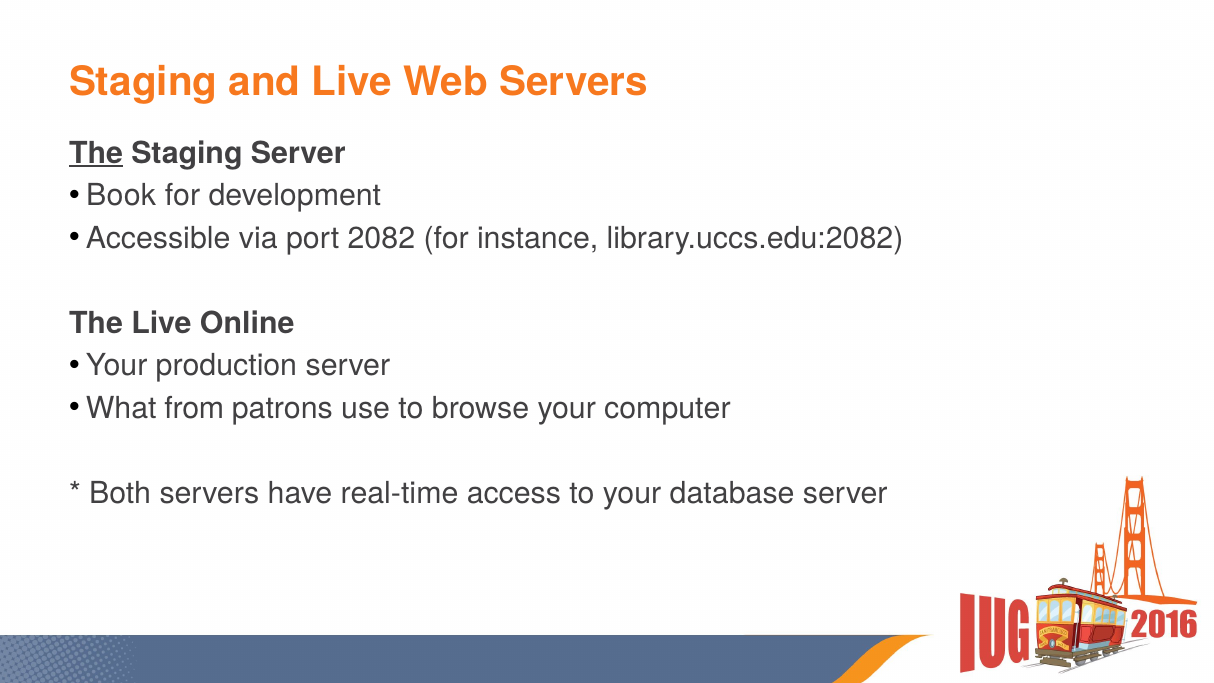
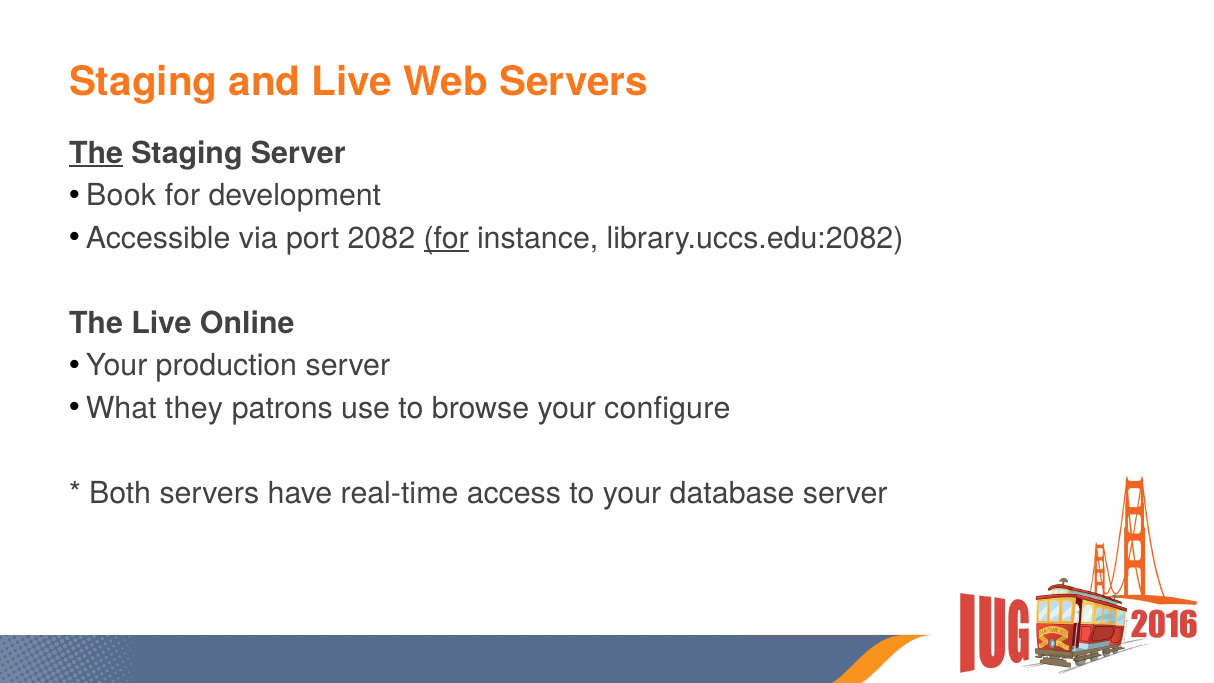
for at (446, 238) underline: none -> present
from: from -> they
computer: computer -> configure
